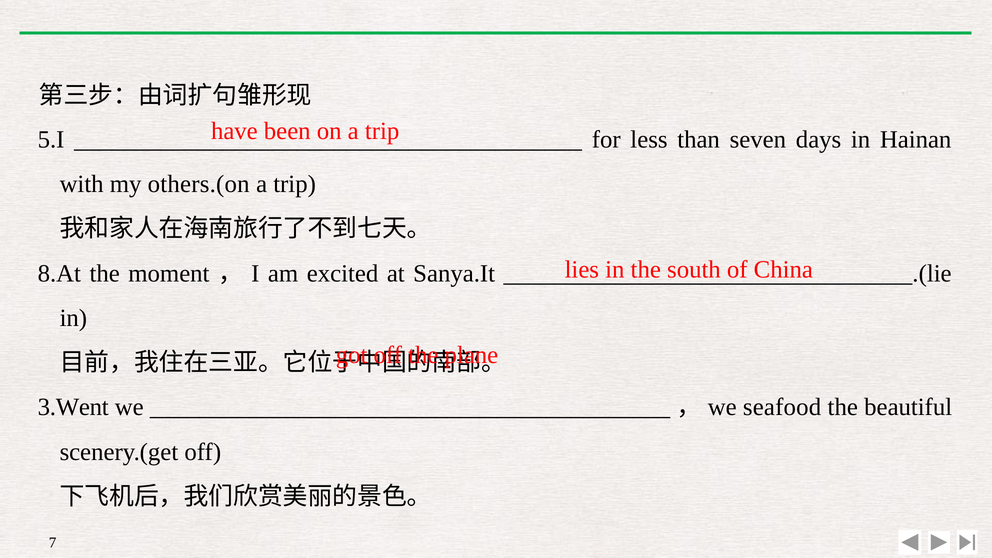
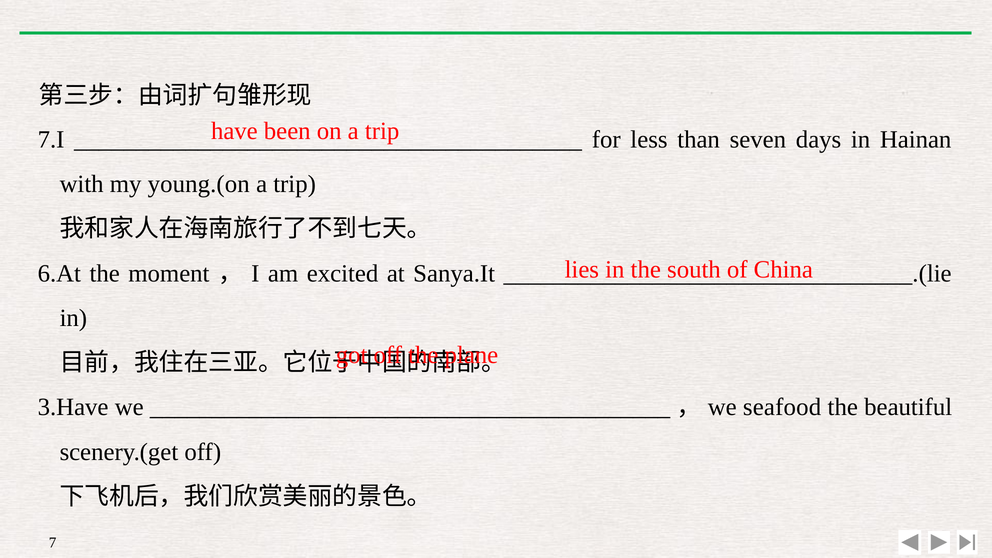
5.I: 5.I -> 7.I
others.(on: others.(on -> young.(on
8.At: 8.At -> 6.At
3.Went: 3.Went -> 3.Have
